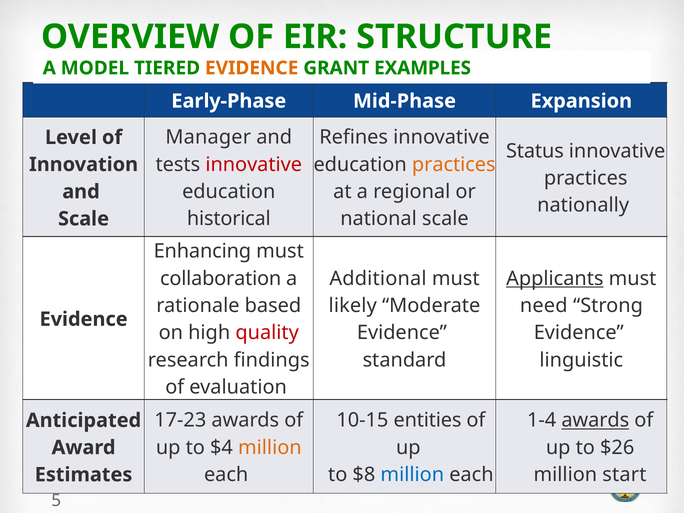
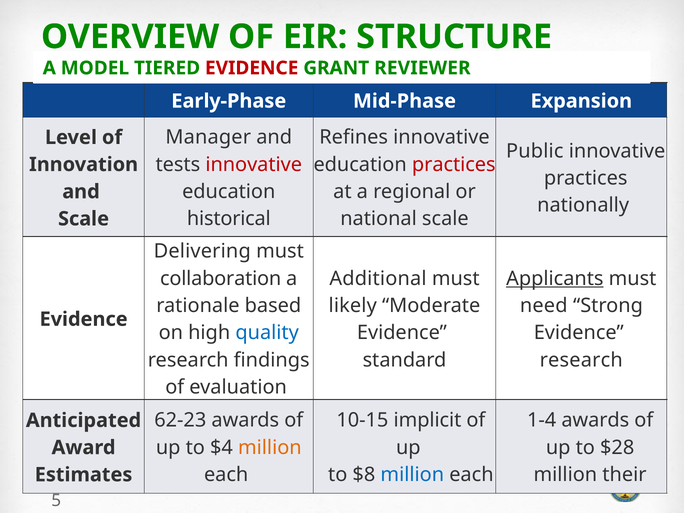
EVIDENCE at (252, 68) colour: orange -> red
EXAMPLES: EXAMPLES -> REVIEWER
Status: Status -> Public
practices at (454, 165) colour: orange -> red
Enhancing: Enhancing -> Delivering
quality colour: red -> blue
linguistic at (581, 360): linguistic -> research
17-23: 17-23 -> 62-23
entities: entities -> implicit
awards at (595, 420) underline: present -> none
$26: $26 -> $28
start: start -> their
